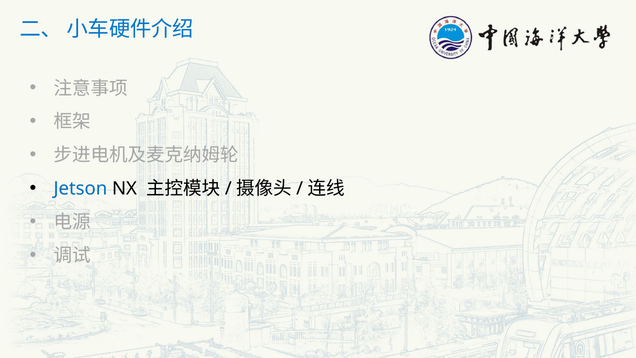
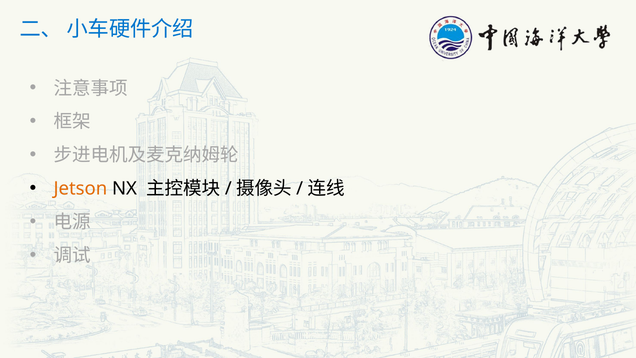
Jetson colour: blue -> orange
